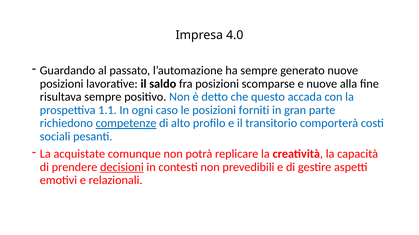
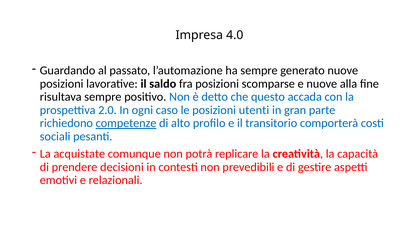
1.1: 1.1 -> 2.0
forniti: forniti -> utenti
decisioni underline: present -> none
